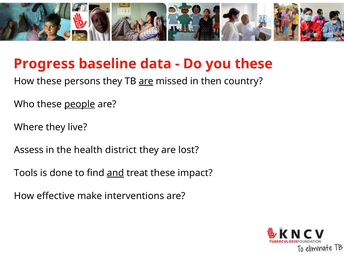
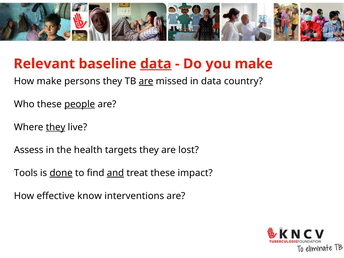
Progress: Progress -> Relevant
data at (156, 64) underline: none -> present
you these: these -> make
How these: these -> make
in then: then -> data
they at (56, 127) underline: none -> present
district: district -> targets
done underline: none -> present
make: make -> know
